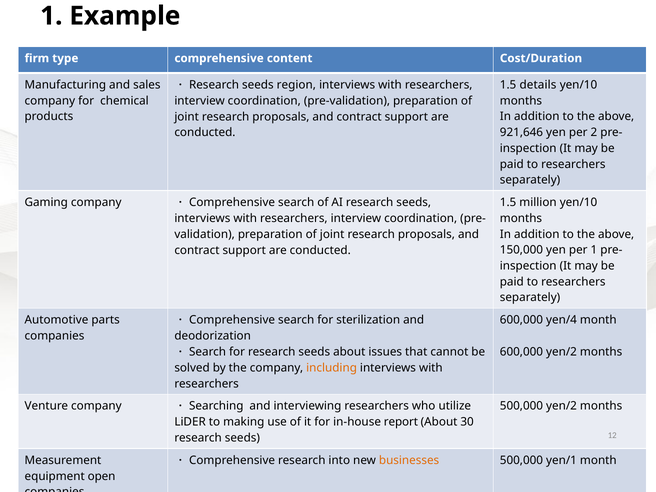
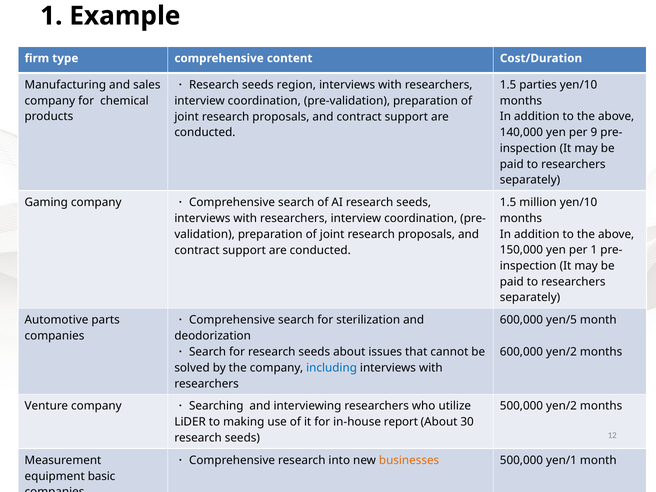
details: details -> parties
921,646: 921,646 -> 140,000
2: 2 -> 9
yen/4: yen/4 -> yen/5
including colour: orange -> blue
open: open -> basic
